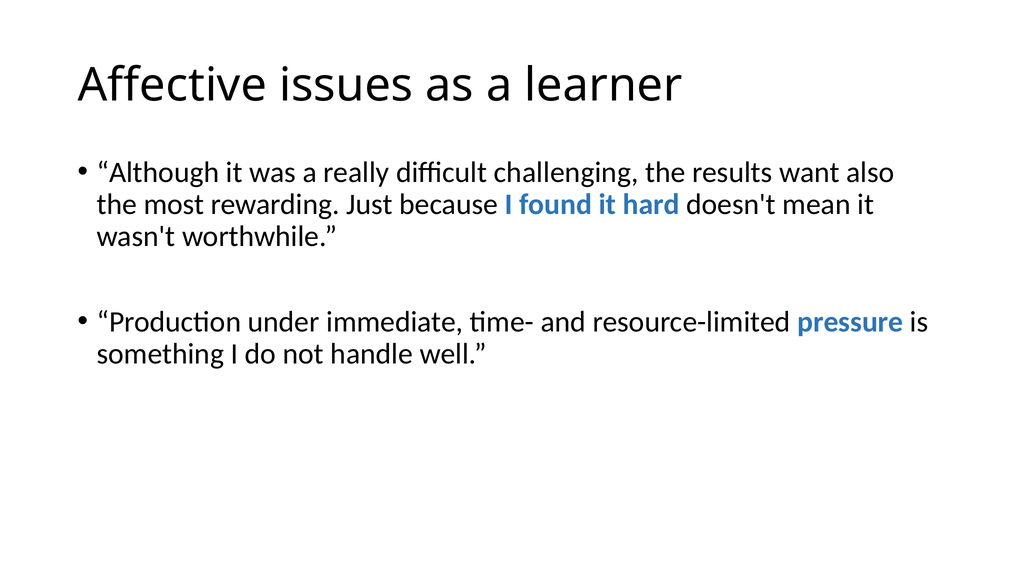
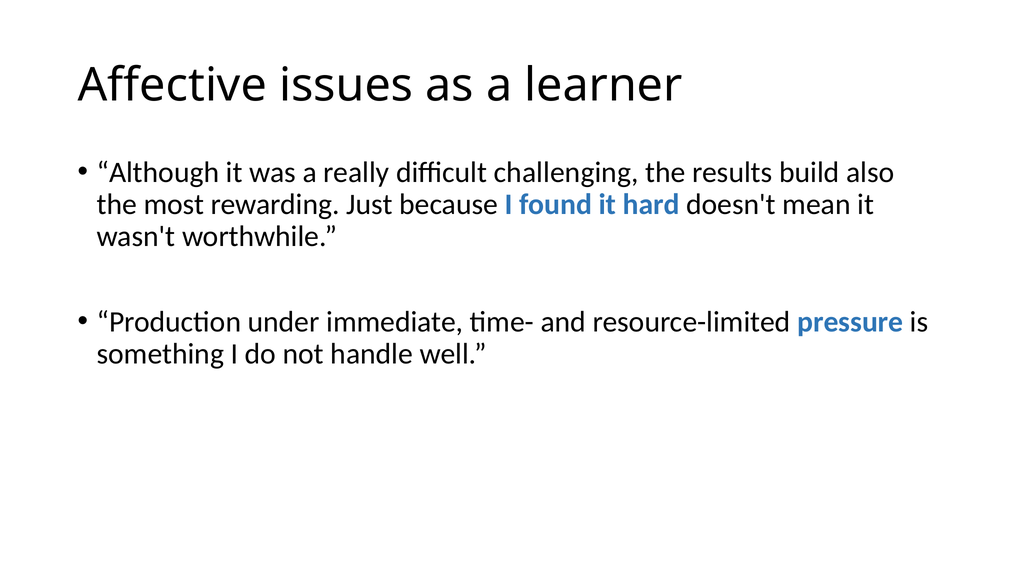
want: want -> build
